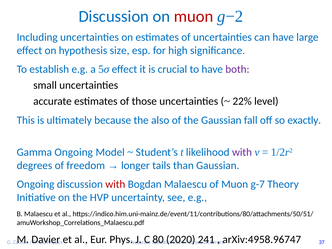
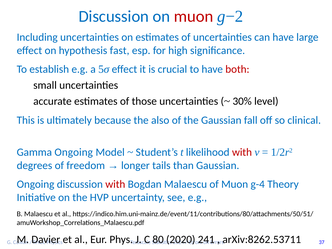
size: size -> fast
both colour: purple -> red
22%: 22% -> 30%
exactly: exactly -> clinical
with at (242, 152) colour: purple -> red
g-7: g-7 -> g-4
arXiv:4958.96747: arXiv:4958.96747 -> arXiv:8262.53711
